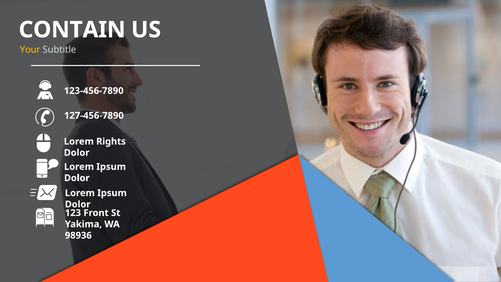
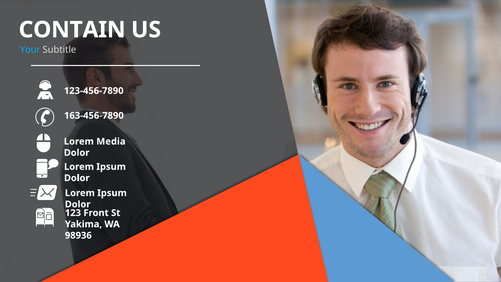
Your colour: yellow -> light blue
127-456-7890: 127-456-7890 -> 163-456-7890
Rights: Rights -> Media
